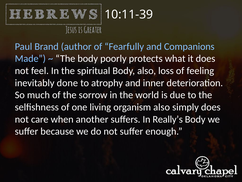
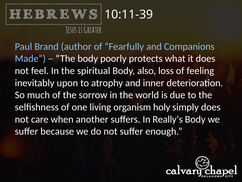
done: done -> upon
organism also: also -> holy
